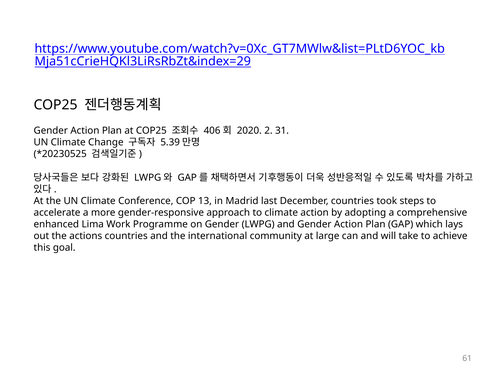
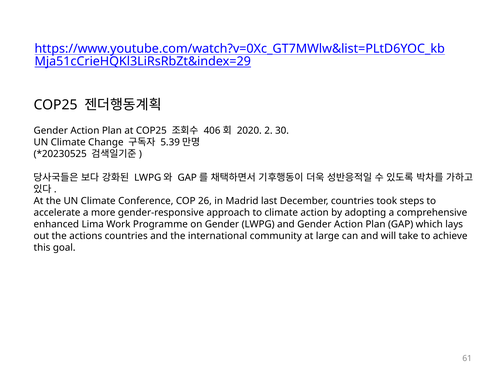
31: 31 -> 30
13: 13 -> 26
